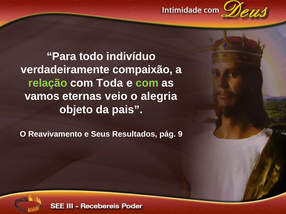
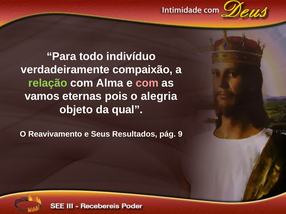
Toda: Toda -> Alma
com at (147, 83) colour: light green -> pink
veio: veio -> pois
pais: pais -> qual
